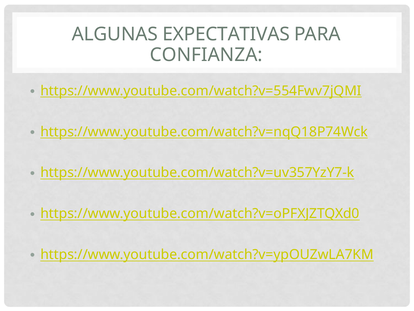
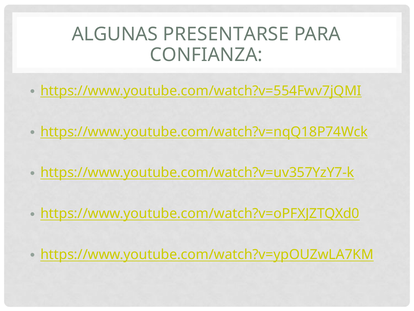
EXPECTATIVAS: EXPECTATIVAS -> PRESENTARSE
